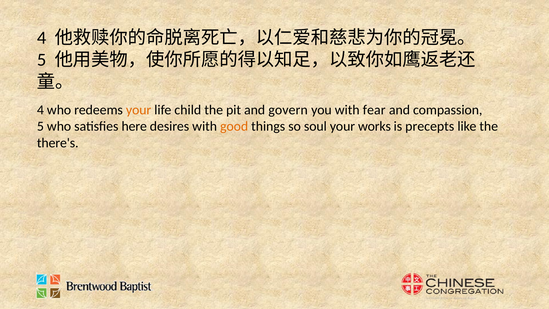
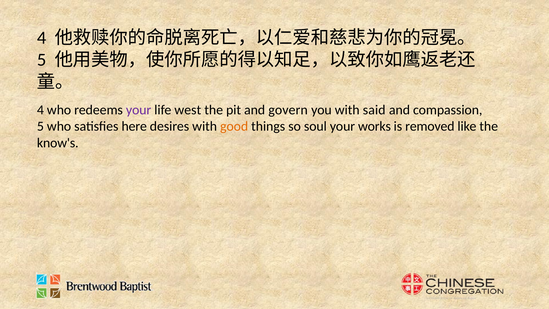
your at (139, 110) colour: orange -> purple
child: child -> west
fear: fear -> said
precepts: precepts -> removed
there's: there's -> know's
